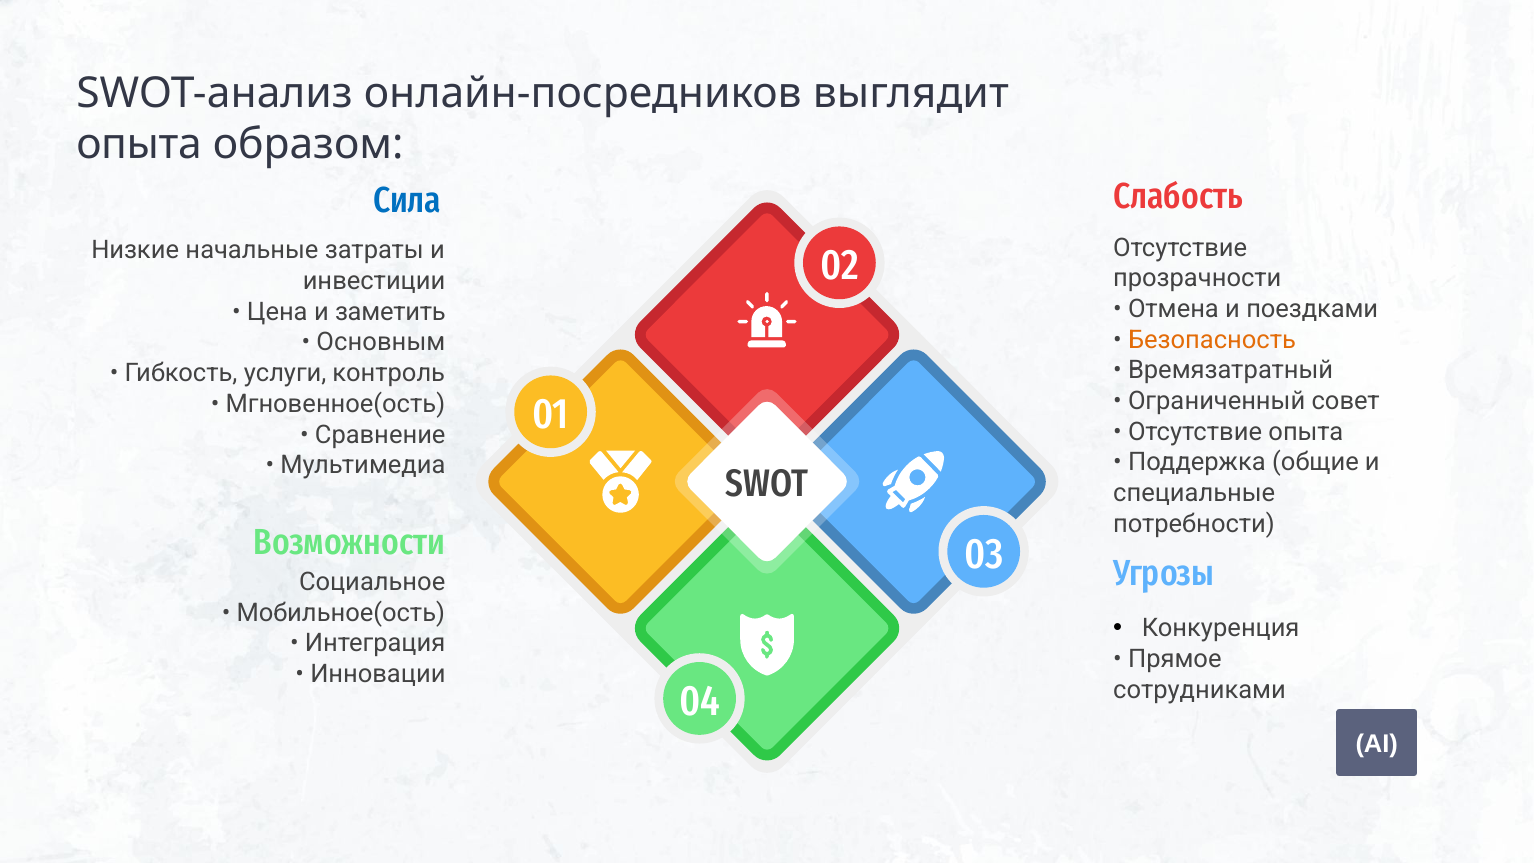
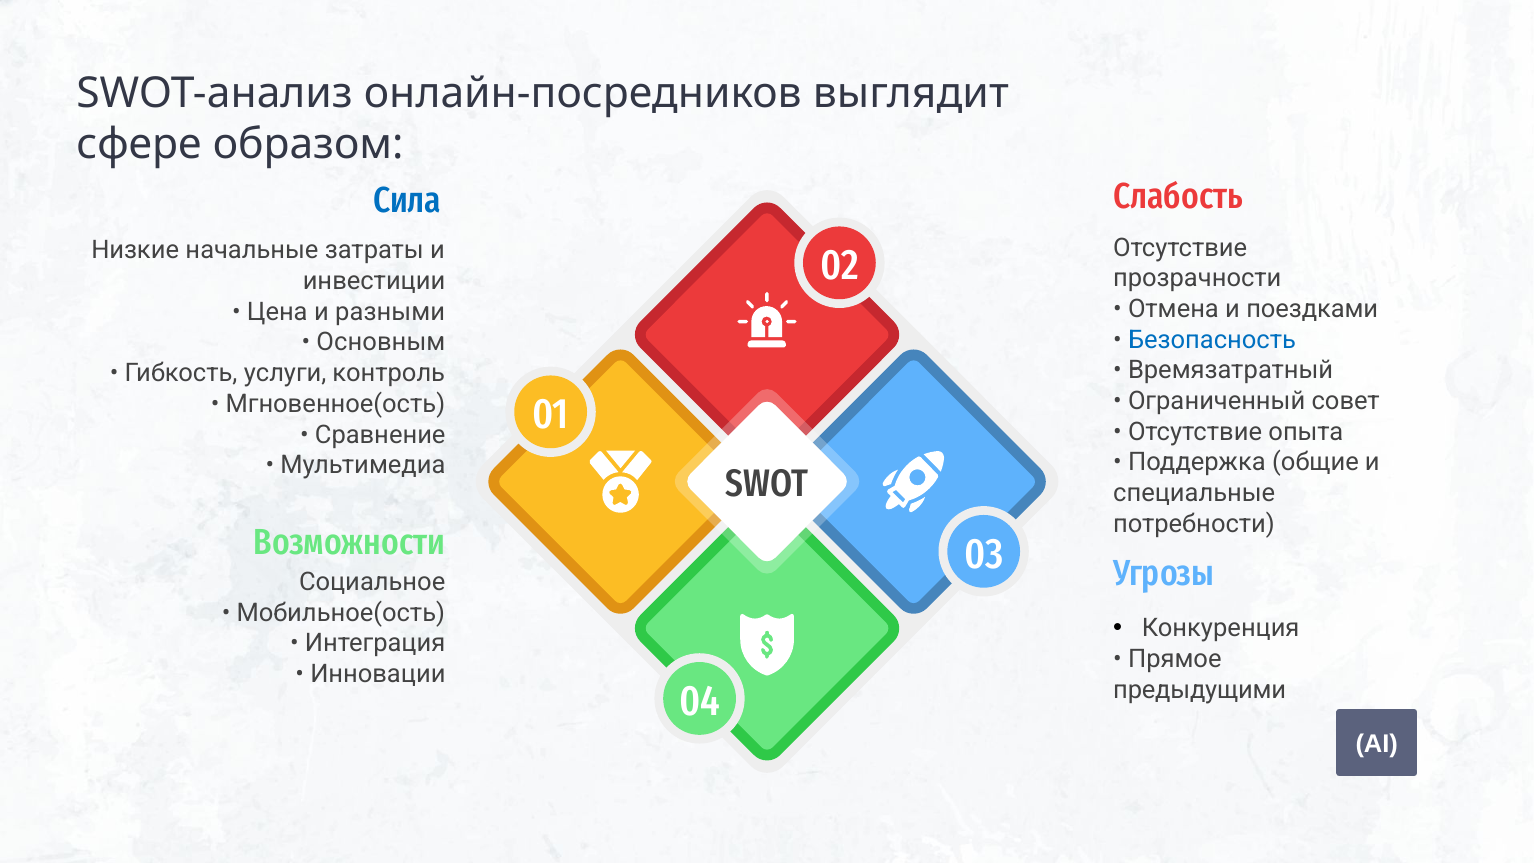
опыта at (139, 145): опыта -> сфере
заметить: заметить -> разными
Безопасность colour: orange -> blue
сотрудниками: сотрудниками -> предыдущими
